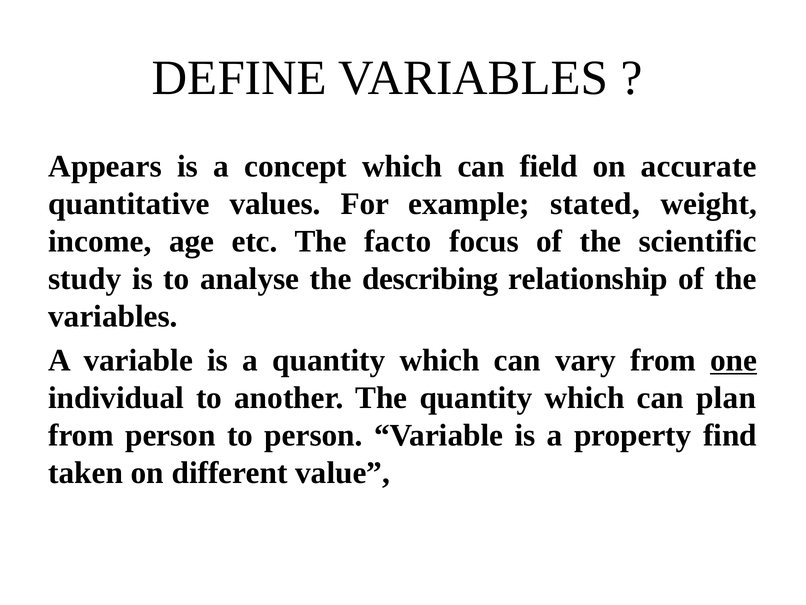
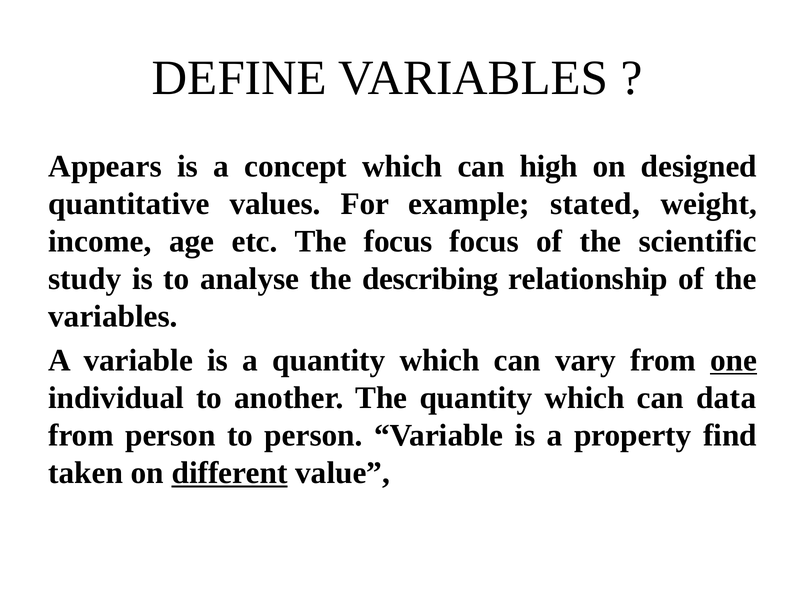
field: field -> high
accurate: accurate -> designed
The facto: facto -> focus
plan: plan -> data
different underline: none -> present
